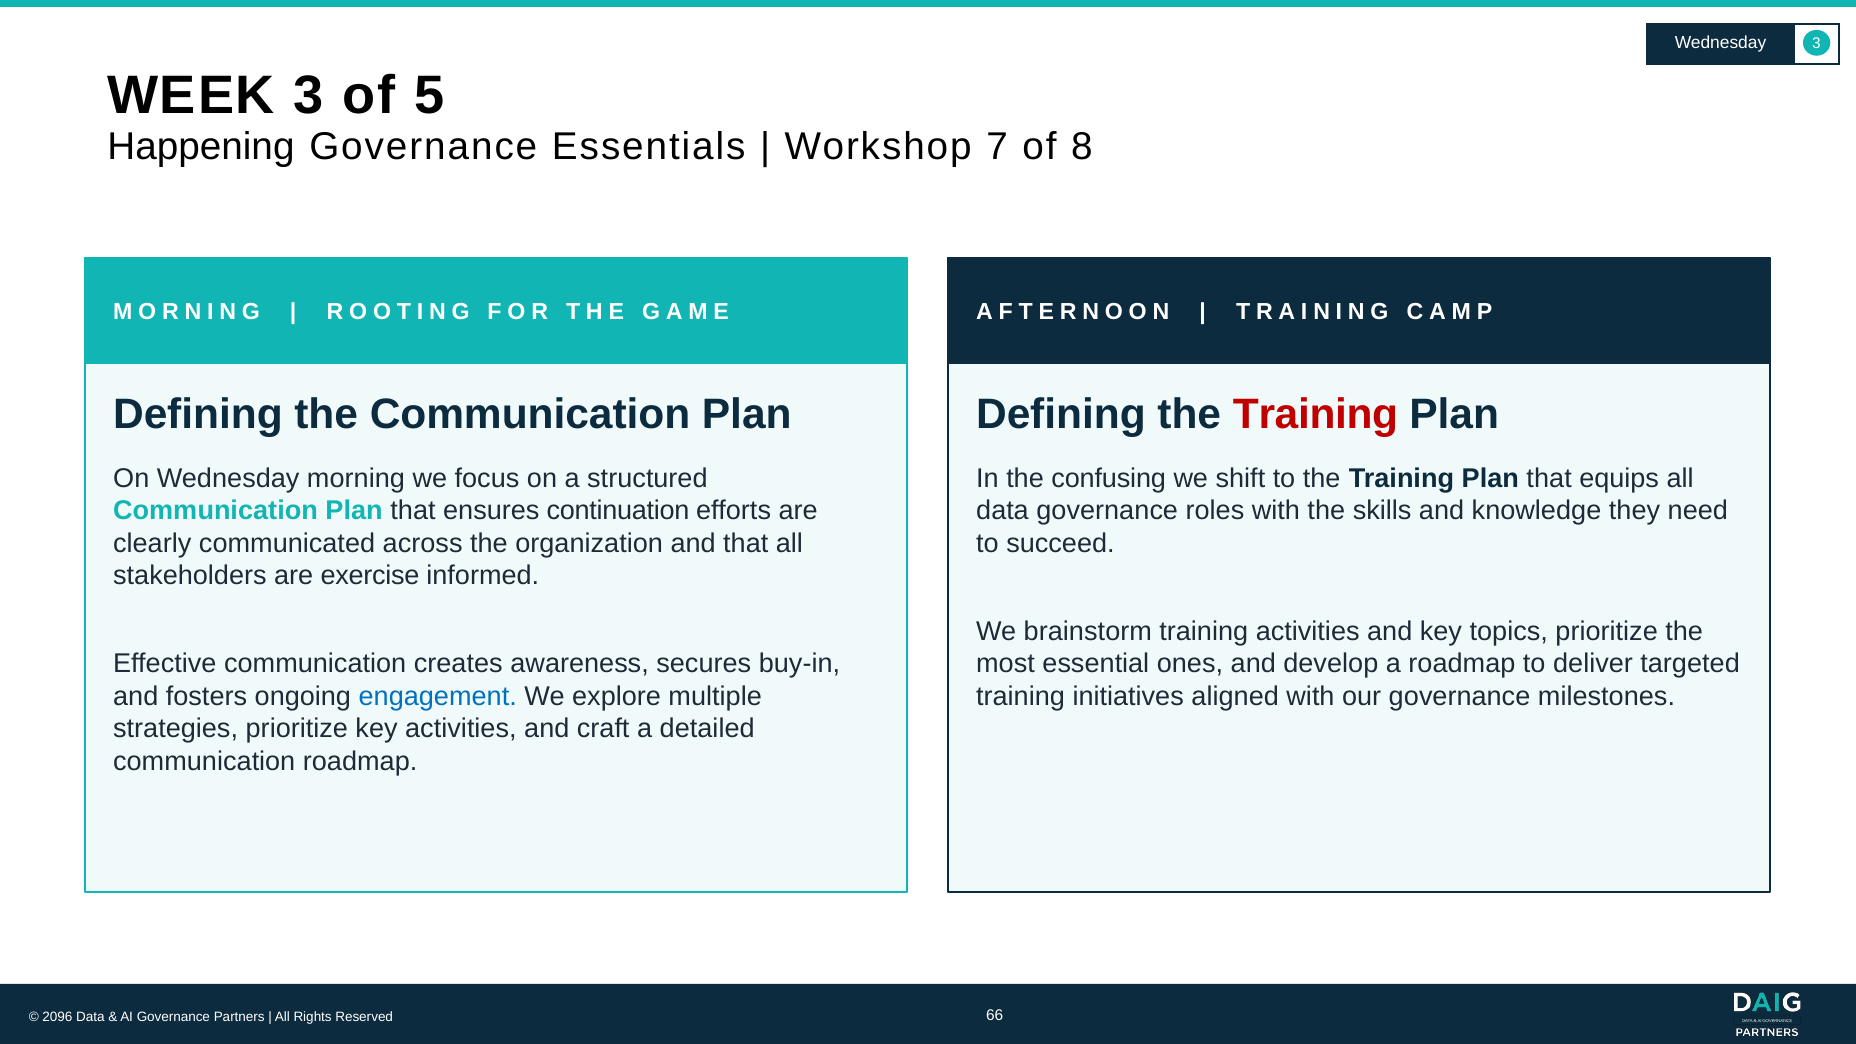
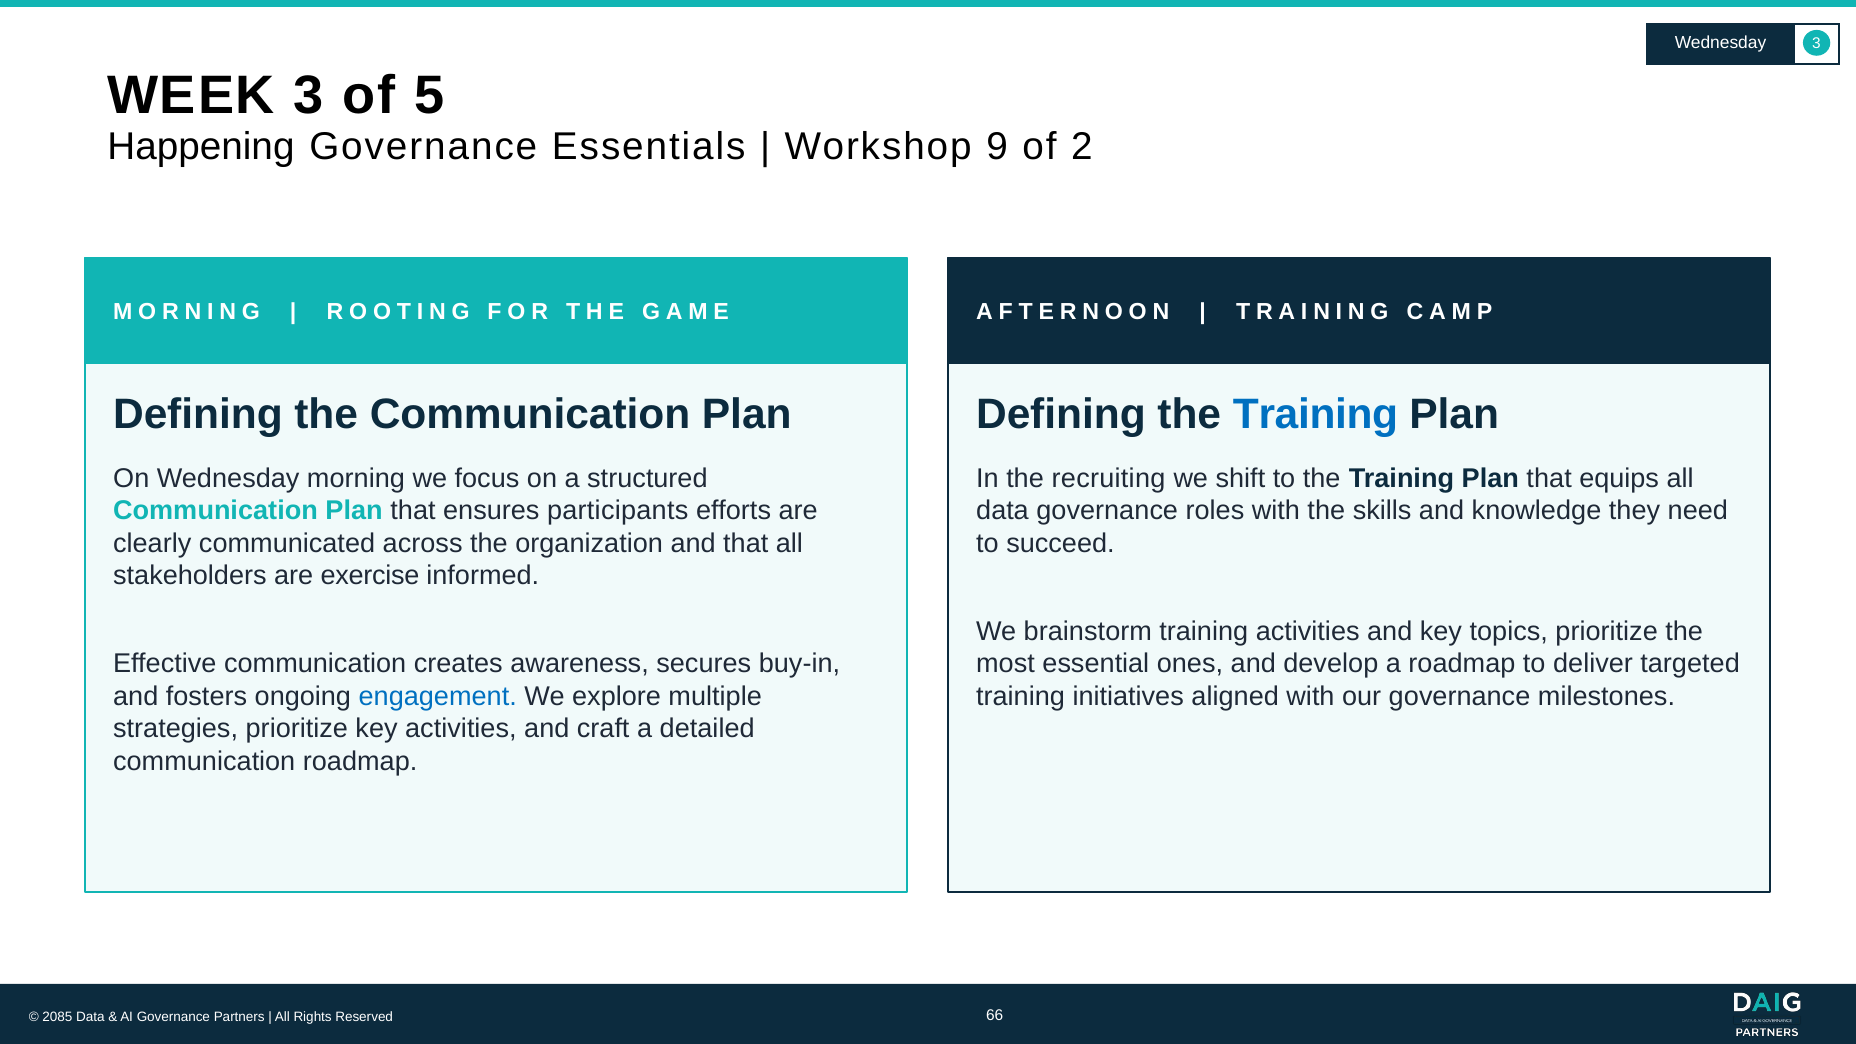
7: 7 -> 9
8: 8 -> 2
Training at (1316, 414) colour: red -> blue
confusing: confusing -> recruiting
continuation: continuation -> participants
2096: 2096 -> 2085
